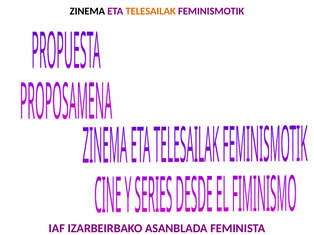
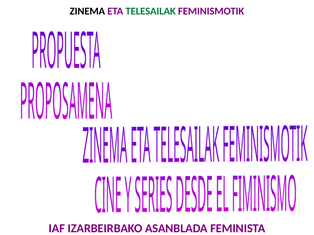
TELESAILAK colour: orange -> green
